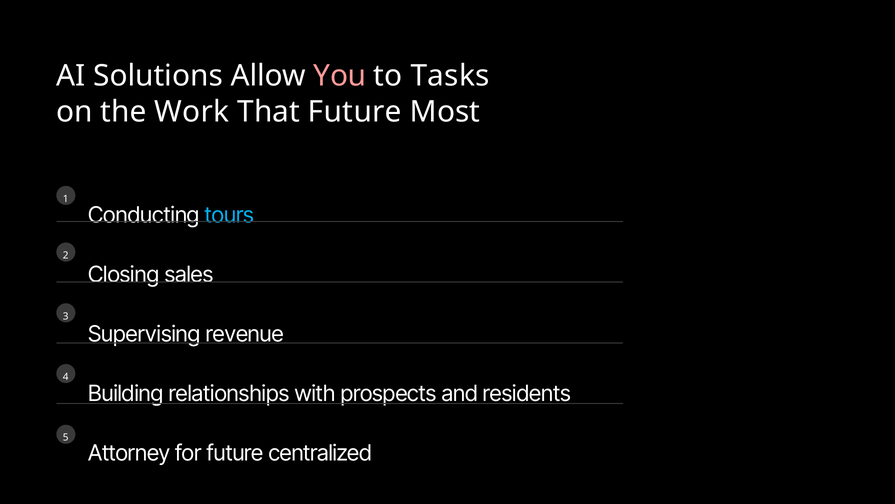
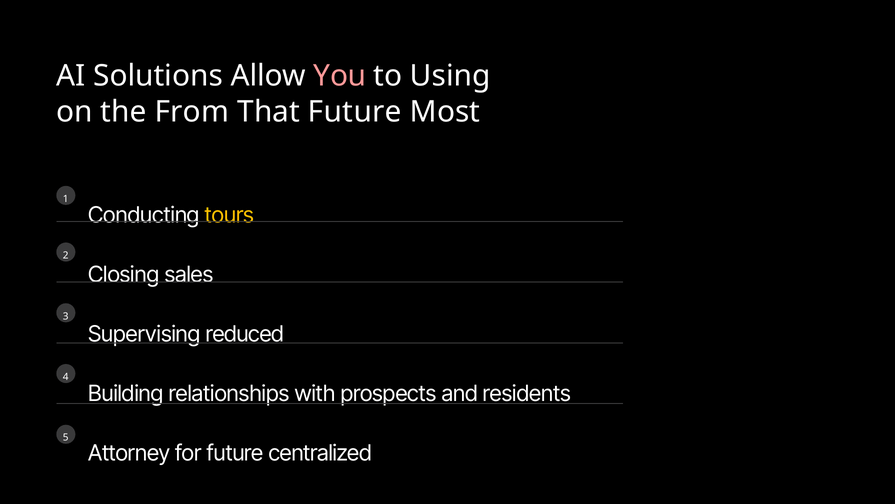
Tasks: Tasks -> Using
Work: Work -> From
tours colour: light blue -> yellow
revenue: revenue -> reduced
